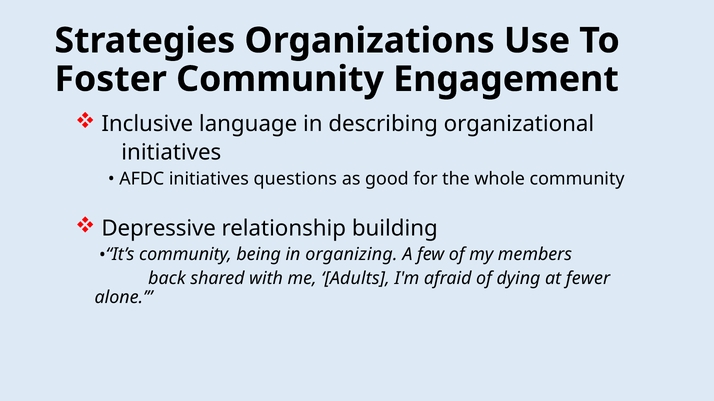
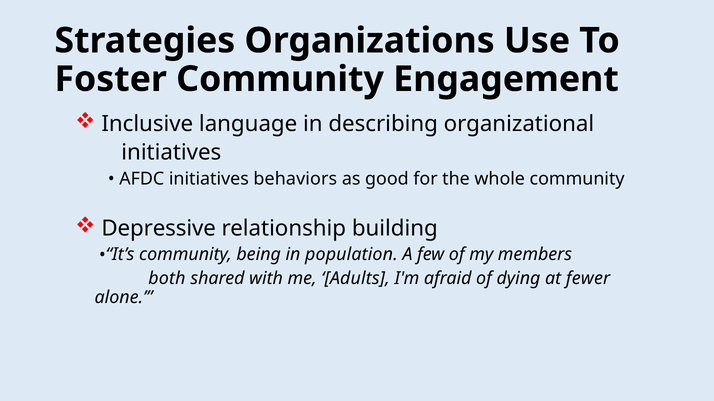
questions: questions -> behaviors
organizing: organizing -> population
back: back -> both
